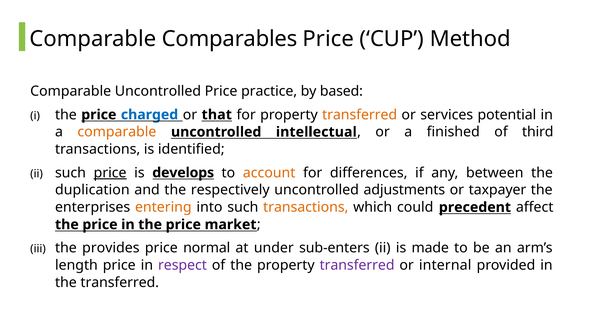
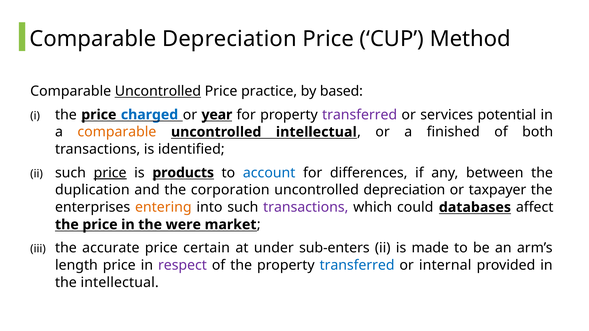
Comparable Comparables: Comparables -> Depreciation
Uncontrolled at (158, 91) underline: none -> present
that: that -> year
transferred at (360, 115) colour: orange -> purple
third: third -> both
develops: develops -> products
account colour: orange -> blue
respectively: respectively -> corporation
uncontrolled adjustments: adjustments -> depreciation
transactions at (306, 207) colour: orange -> purple
precedent: precedent -> databases
in the price: price -> were
provides: provides -> accurate
normal: normal -> certain
transferred at (357, 266) colour: purple -> blue
the transferred: transferred -> intellectual
